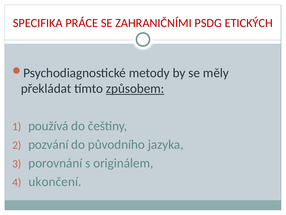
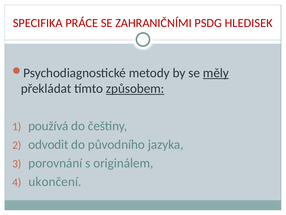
ETICKÝCH: ETICKÝCH -> HLEDISEK
měly underline: none -> present
pozvání: pozvání -> odvodit
